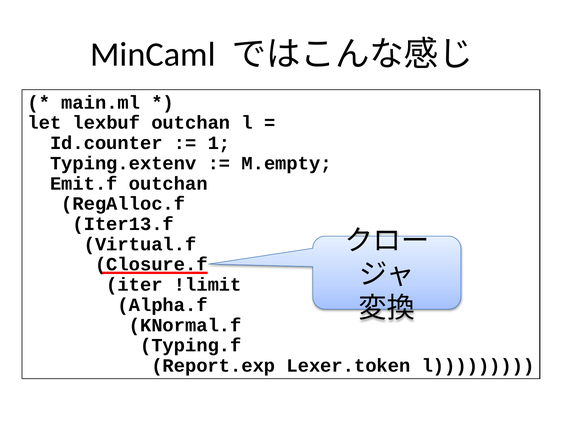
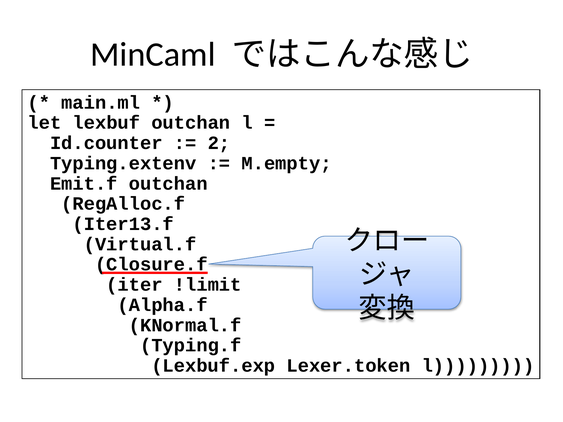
1: 1 -> 2
Report.exp: Report.exp -> Lexbuf.exp
